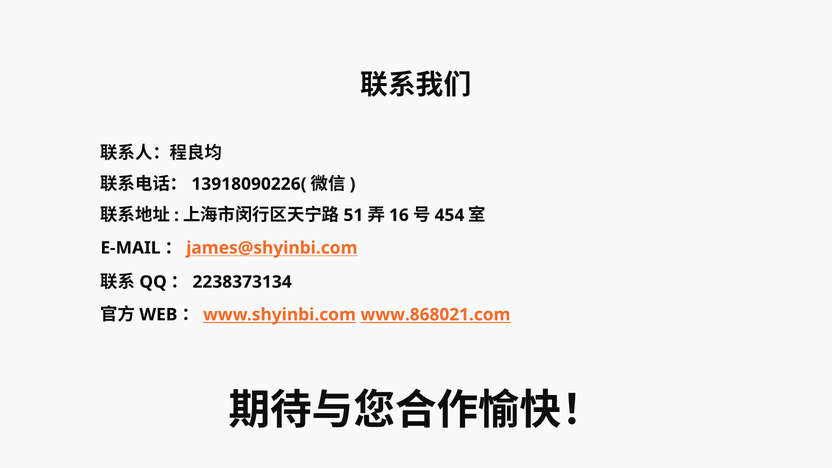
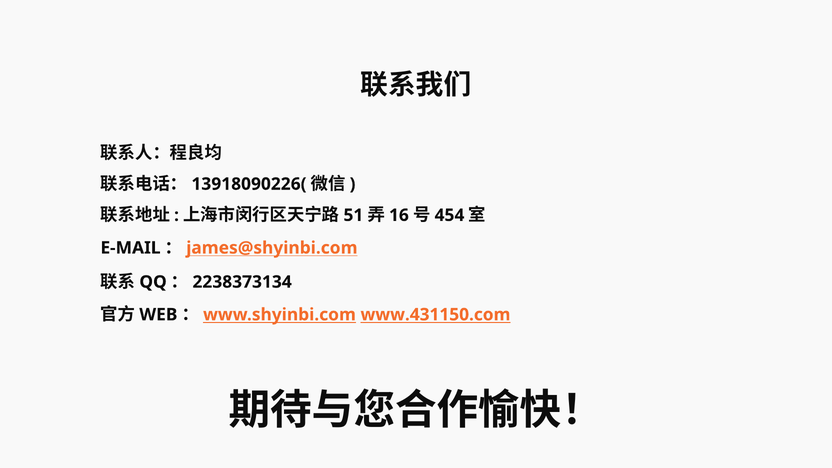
www.868021.com: www.868021.com -> www.431150.com
